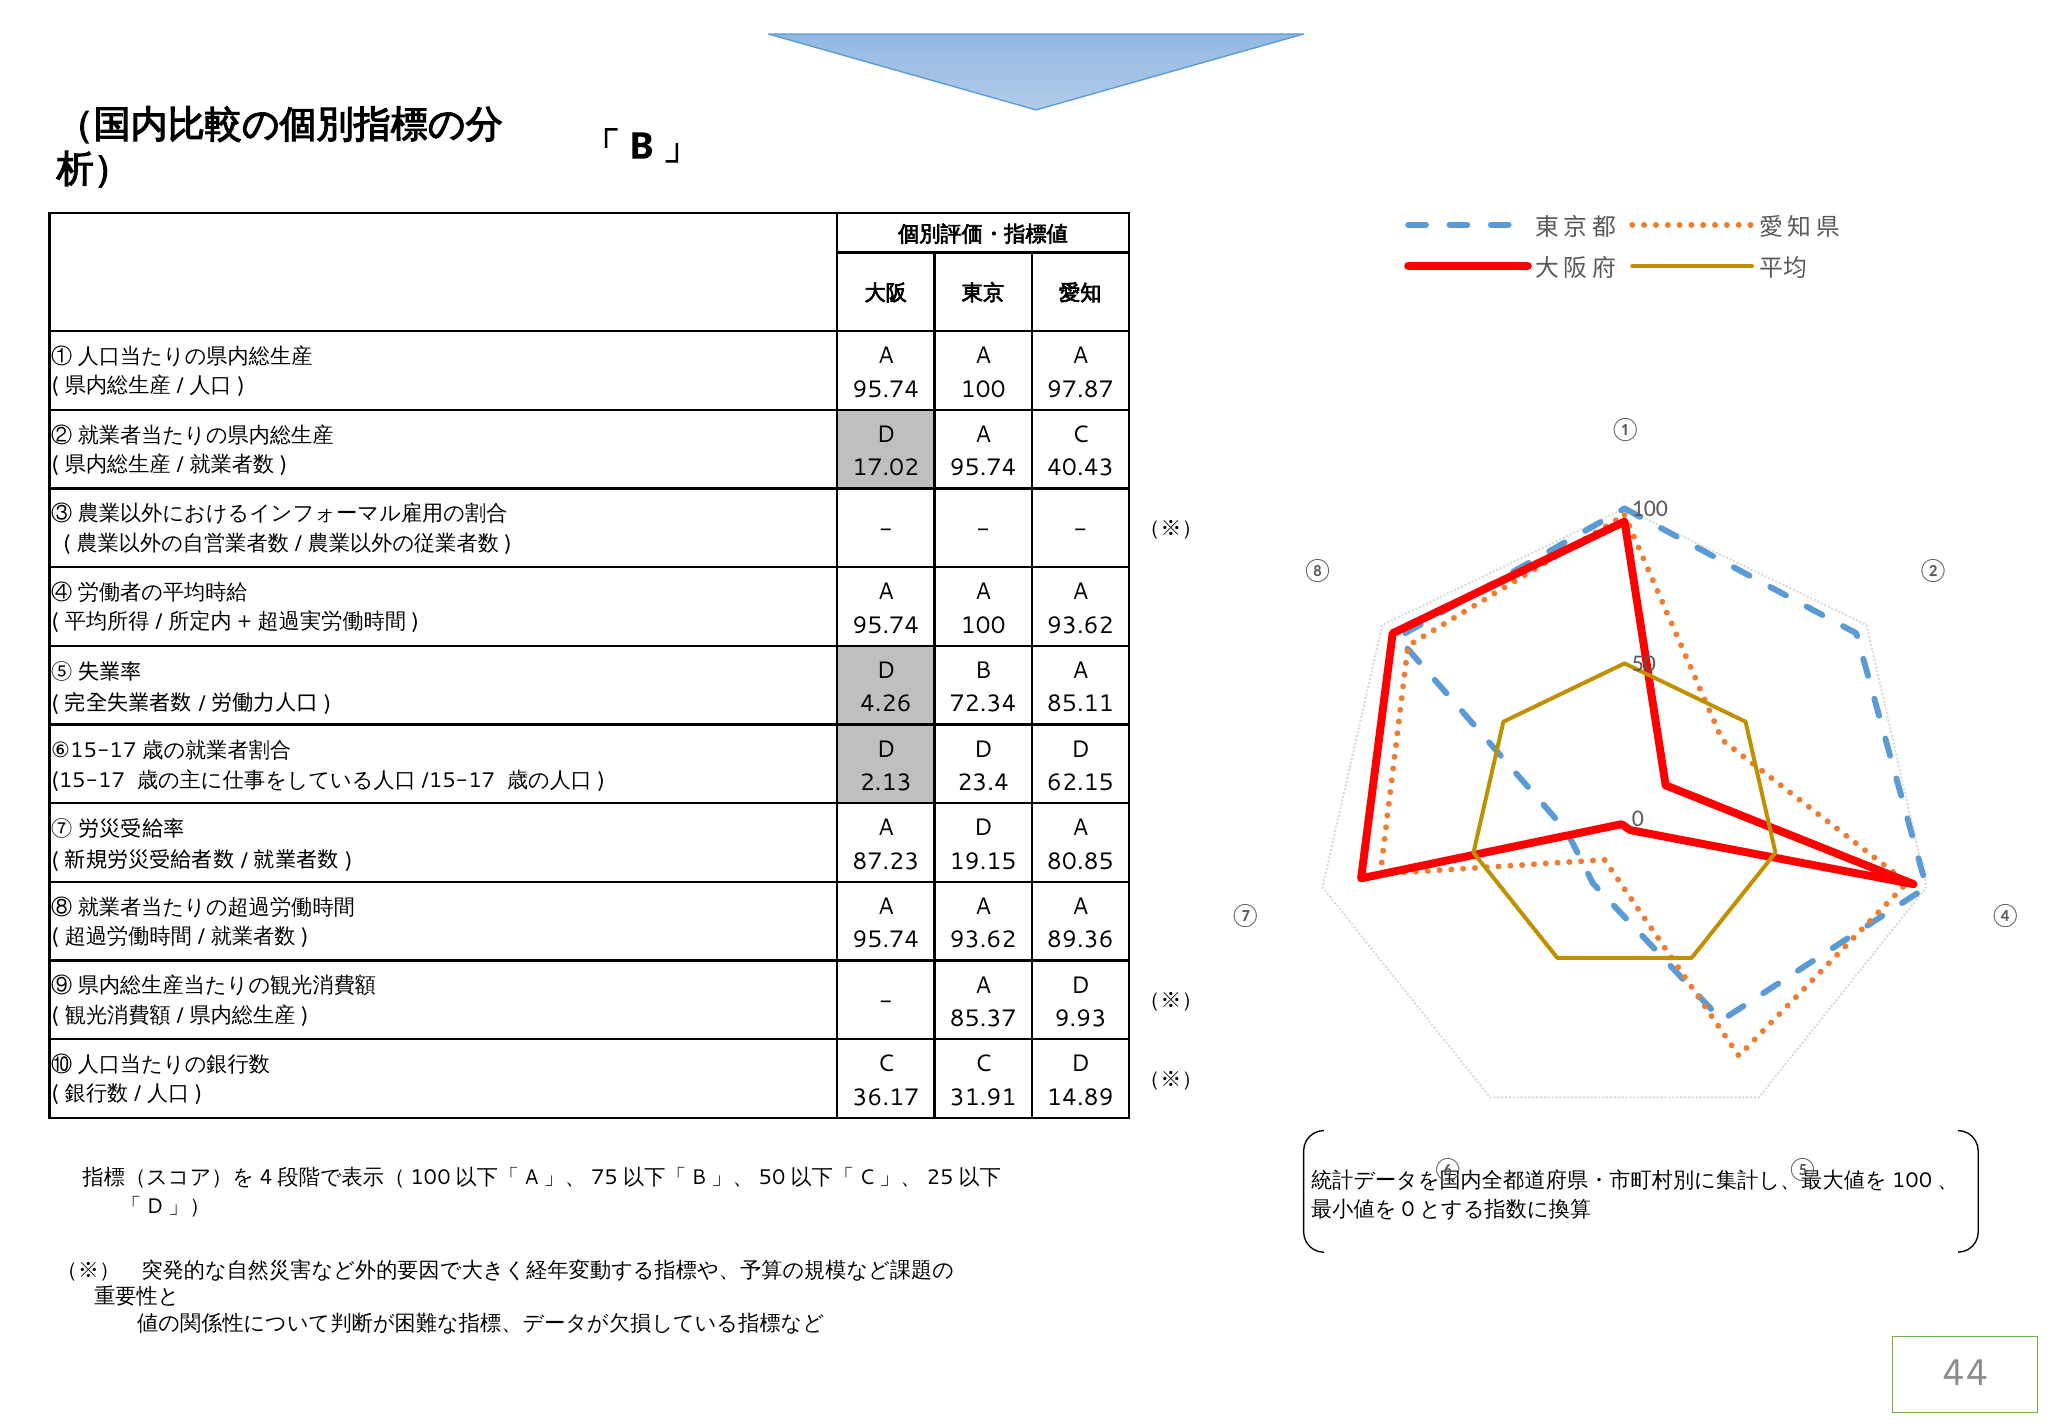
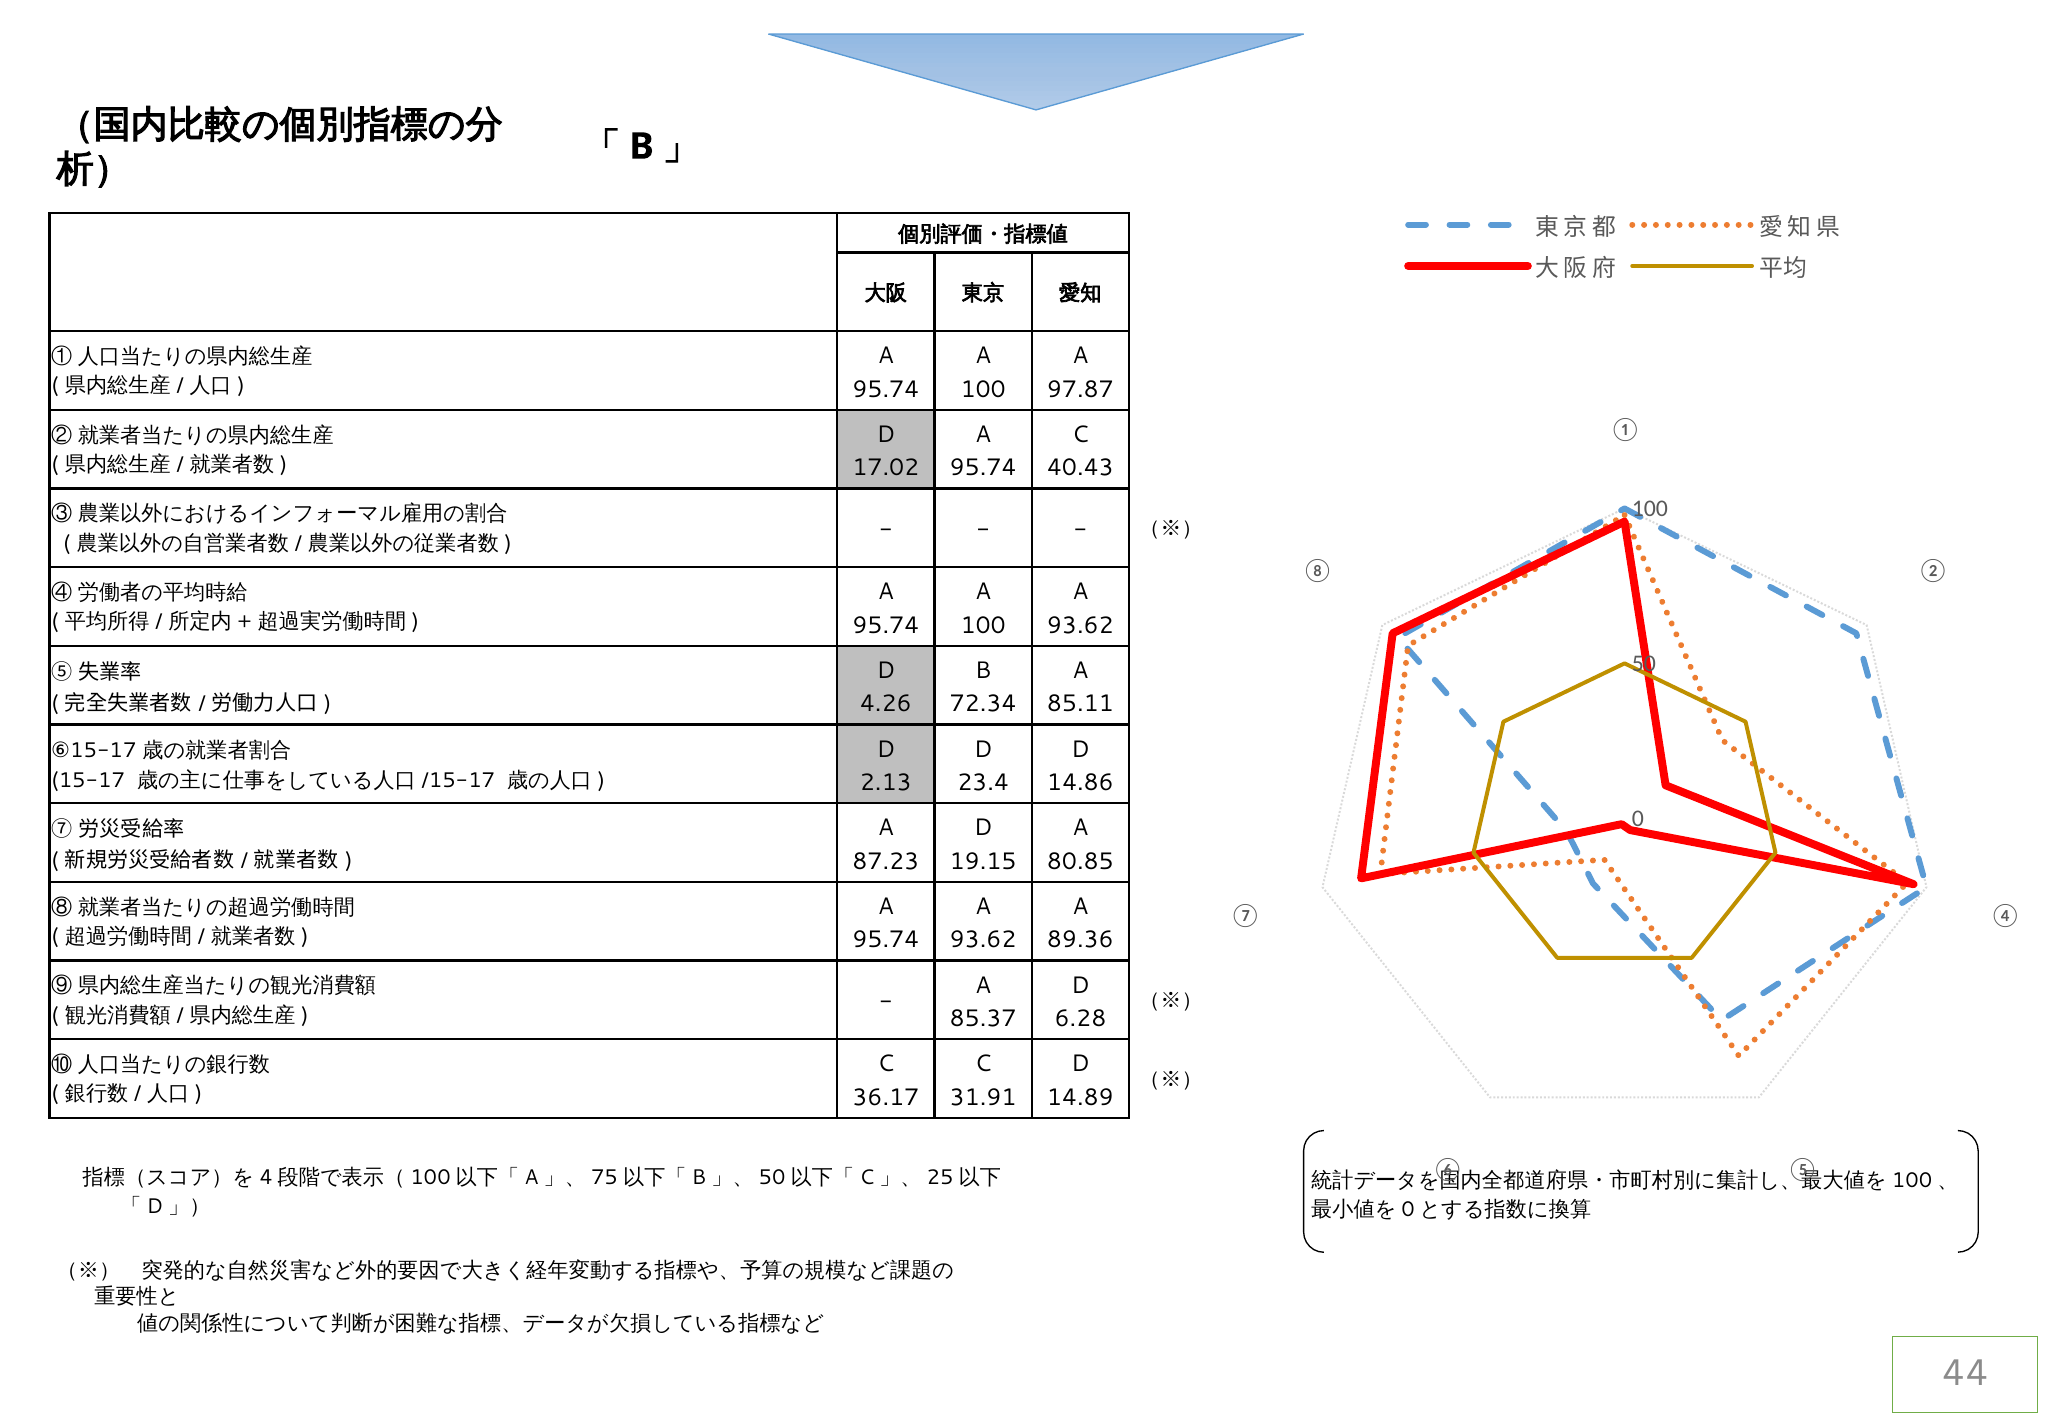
62.15: 62.15 -> 14.86
9.93: 9.93 -> 6.28
